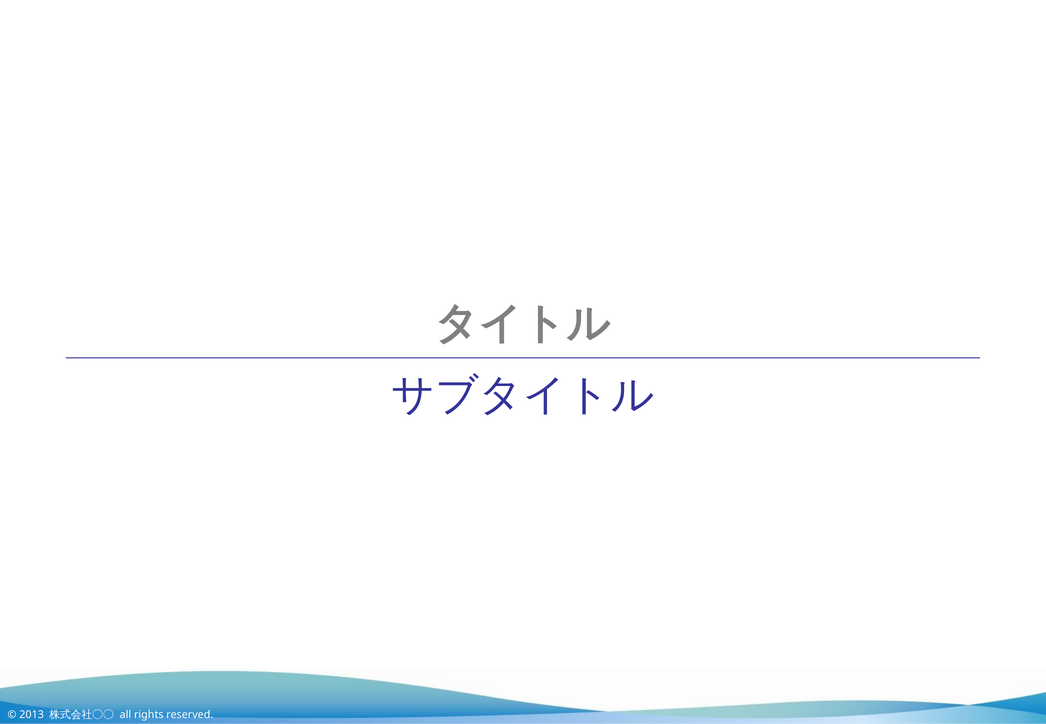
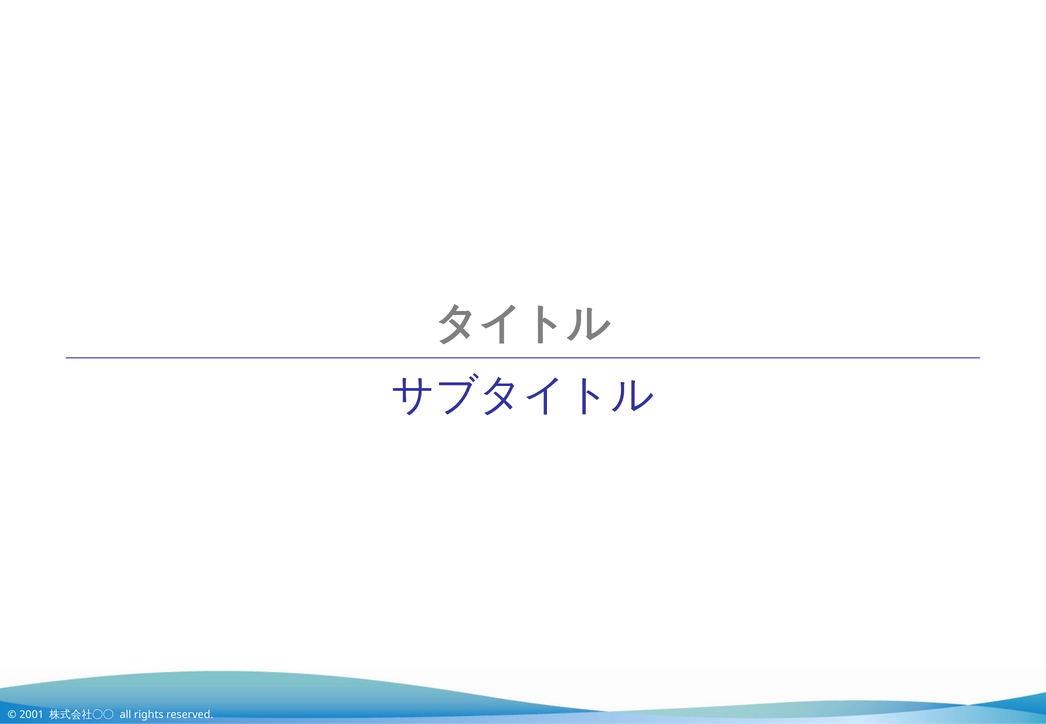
2013: 2013 -> 2001
